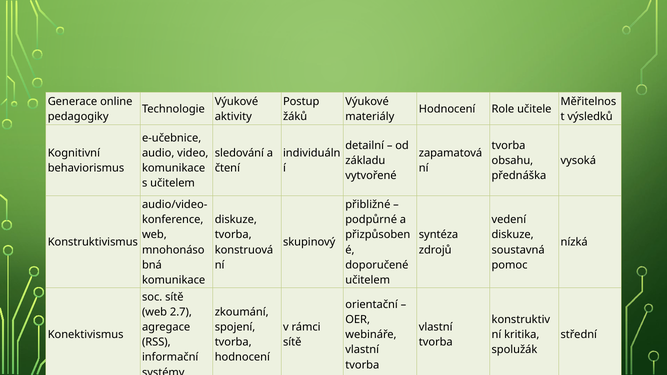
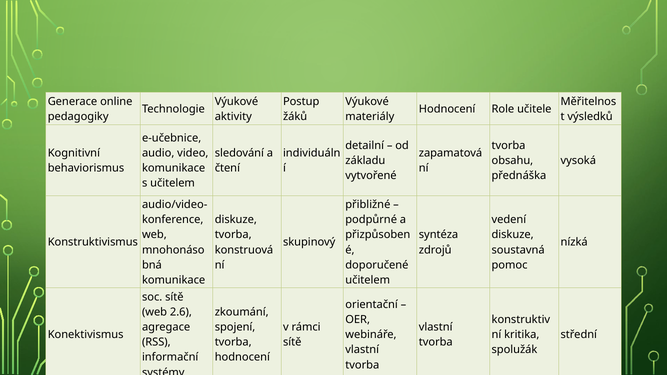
2.7: 2.7 -> 2.6
